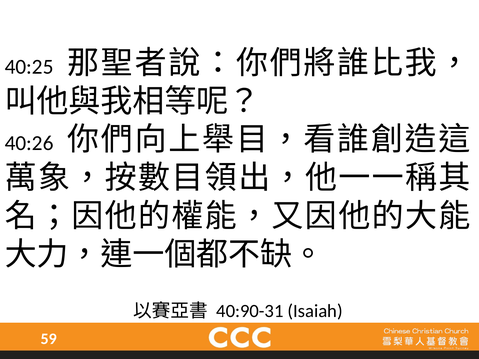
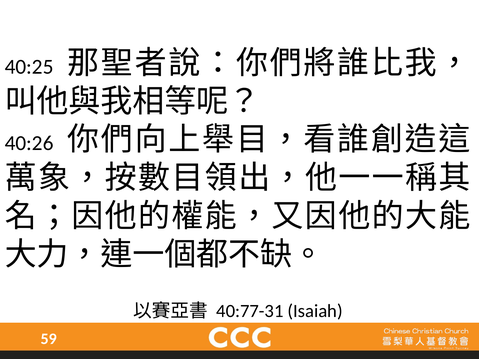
40:90-31: 40:90-31 -> 40:77-31
